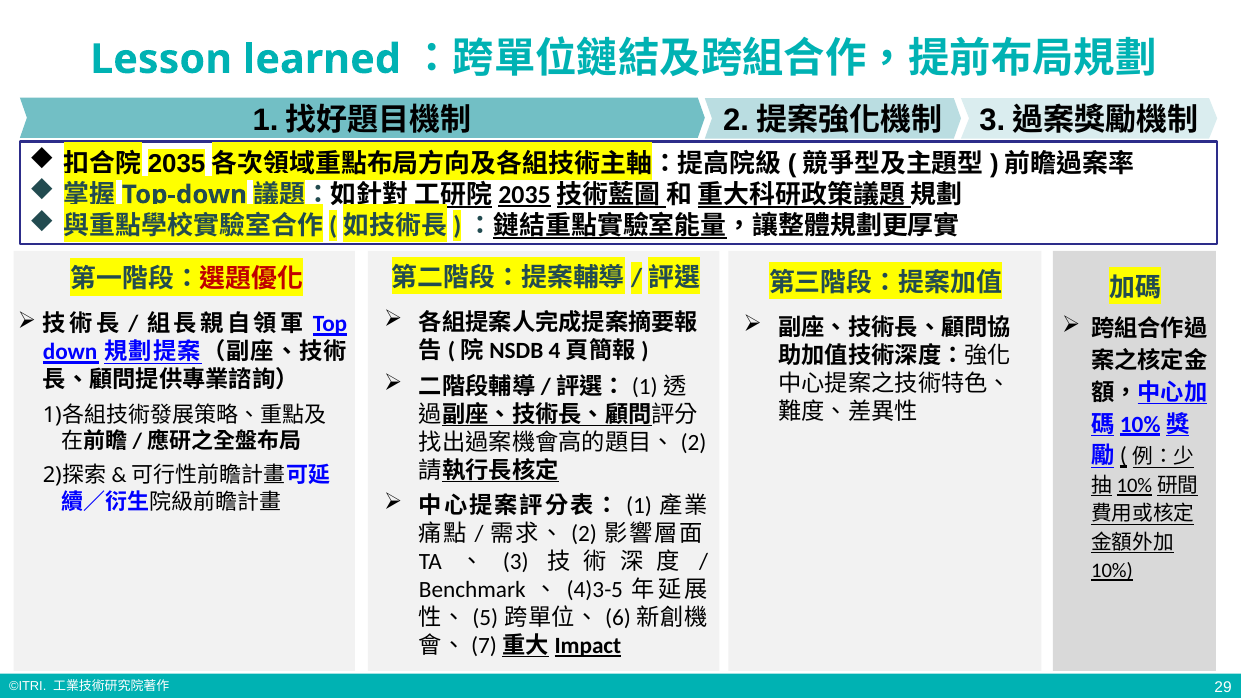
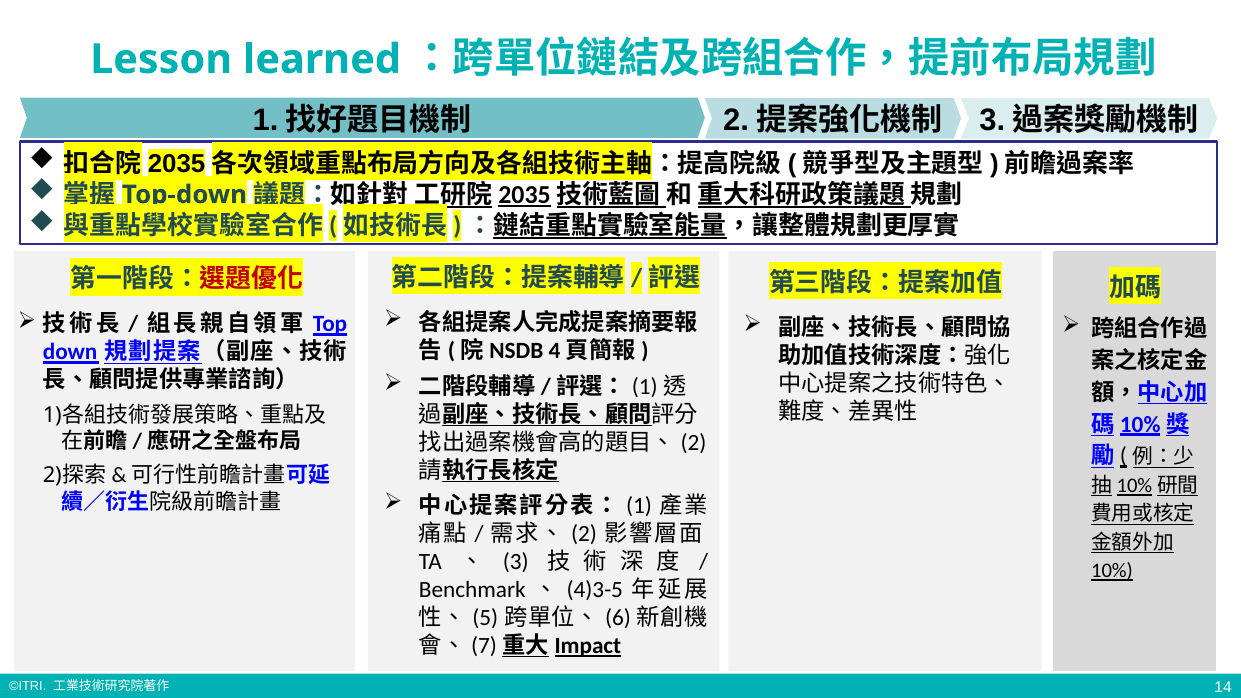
29: 29 -> 14
